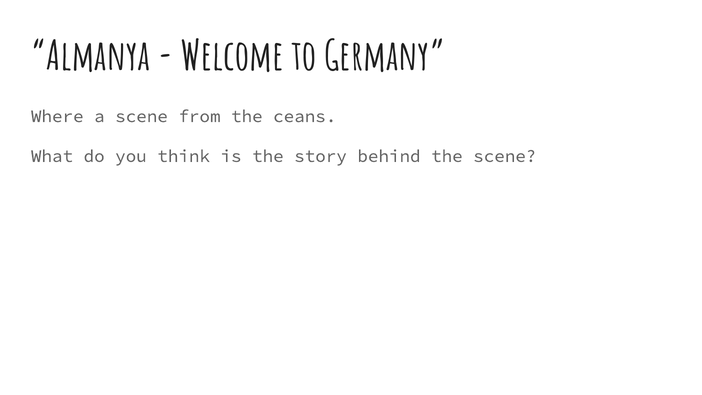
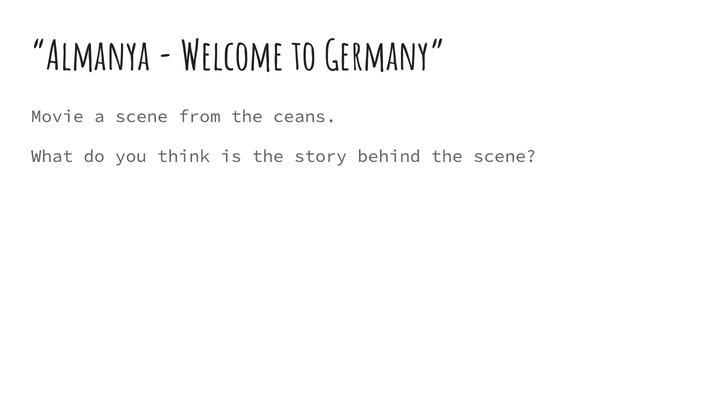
Where: Where -> Movie
